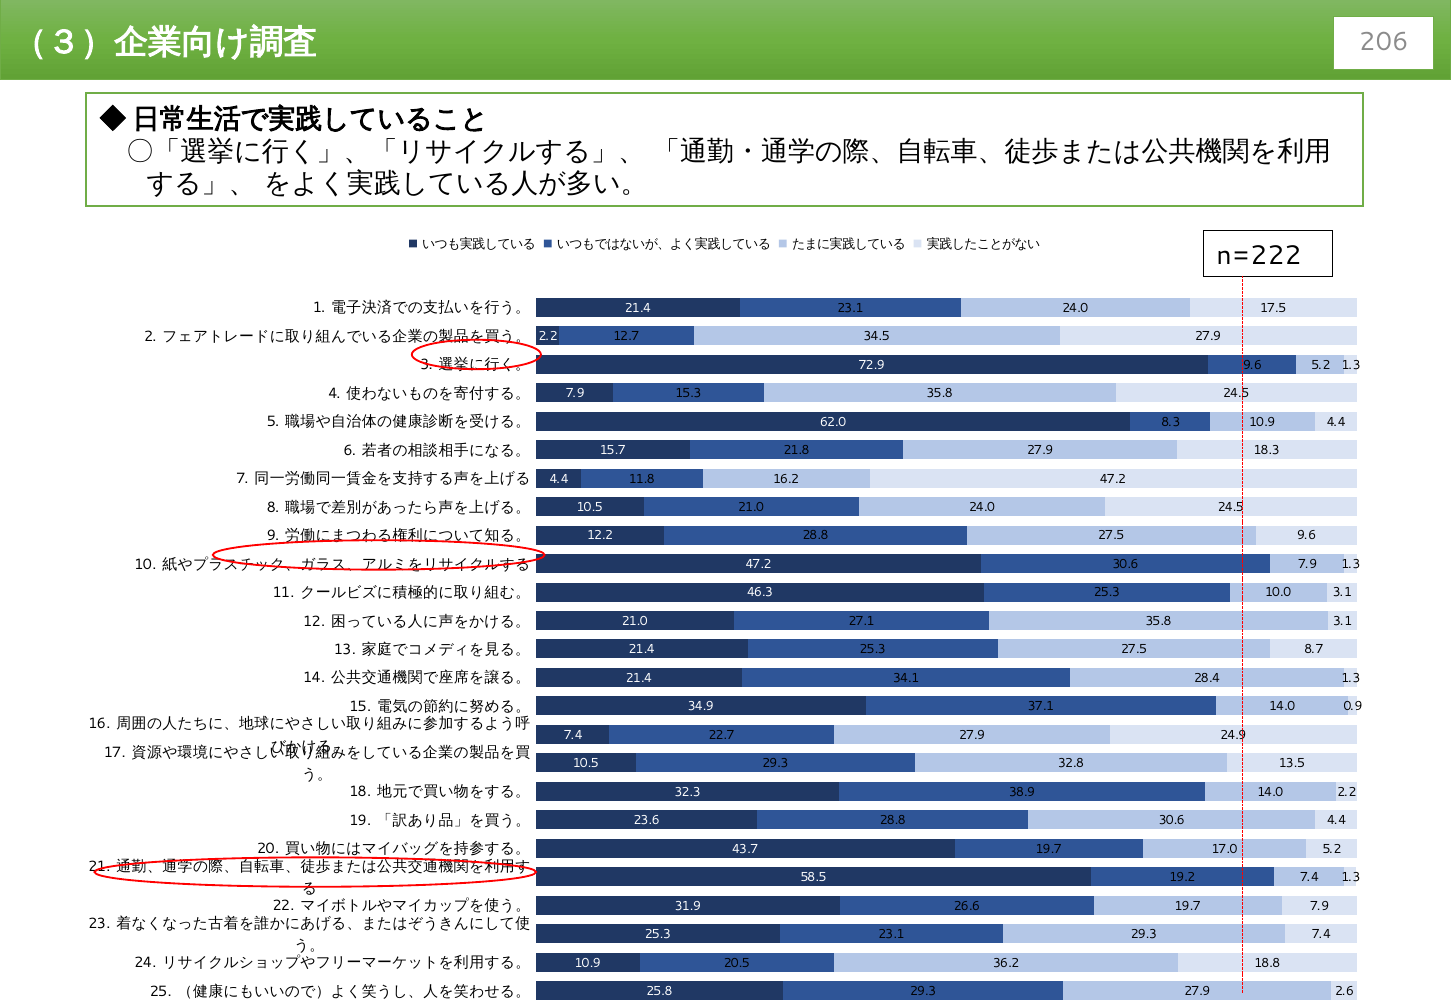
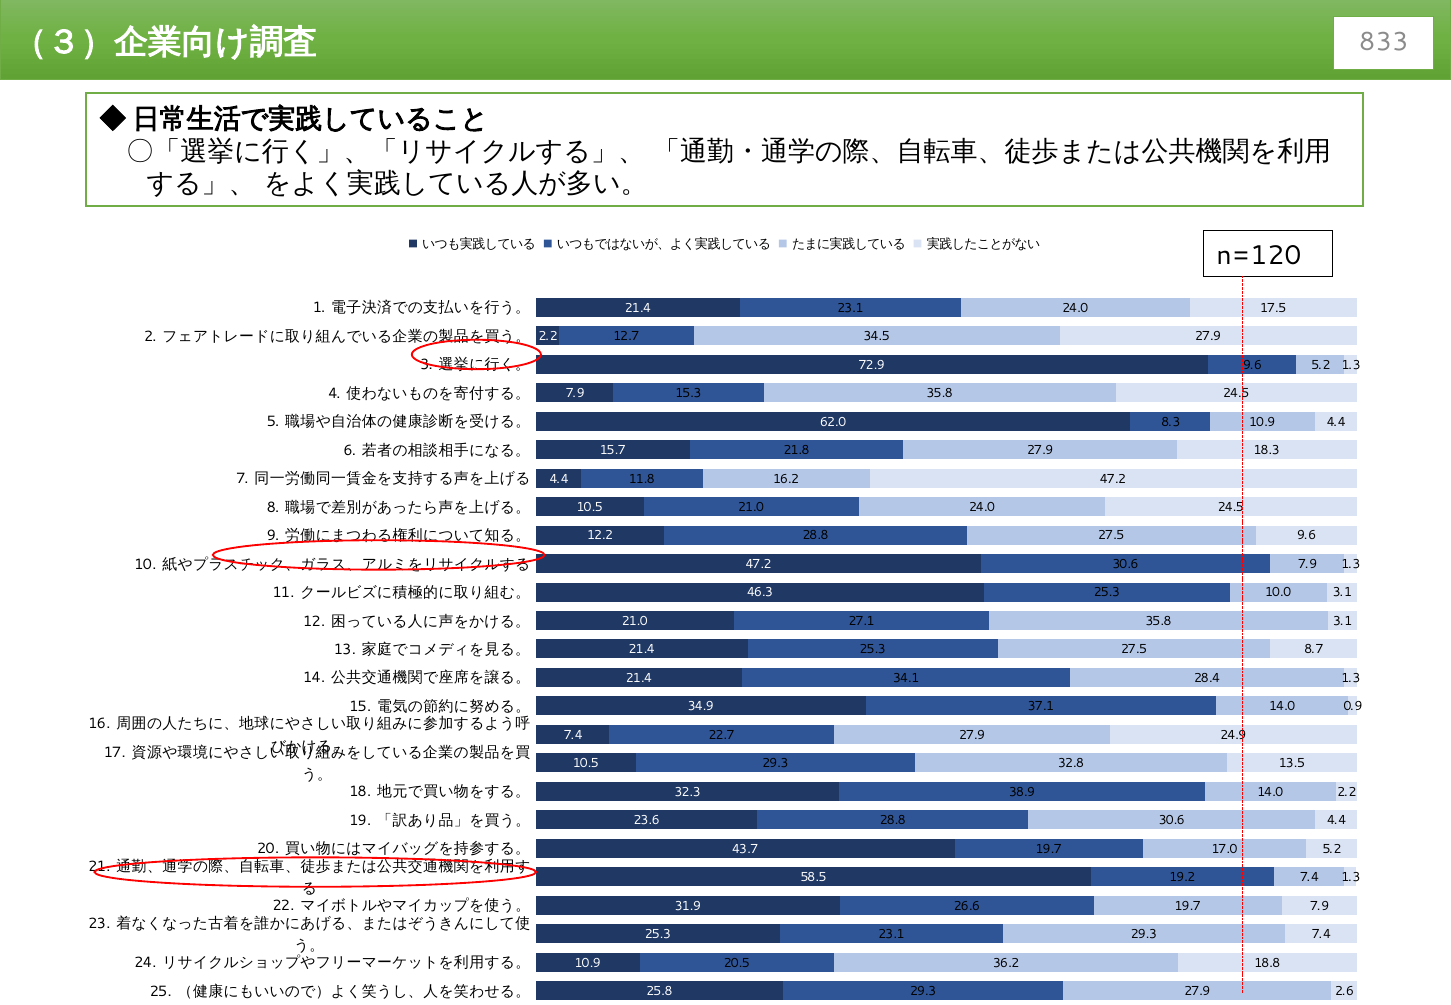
206: 206 -> 833
n=222: n=222 -> n=120
